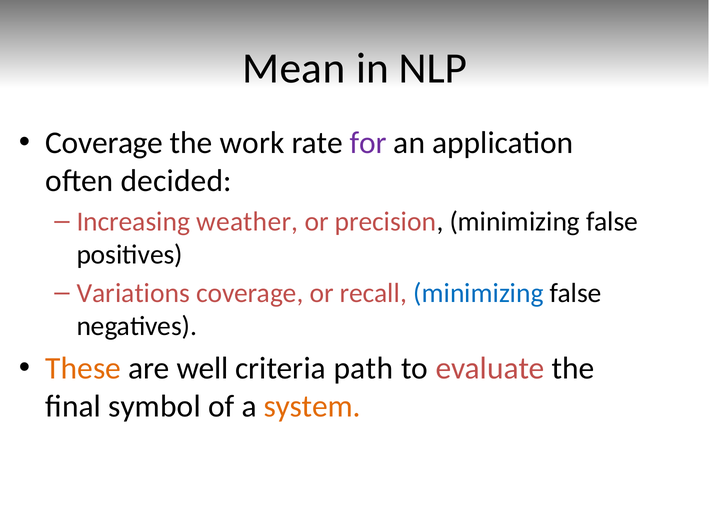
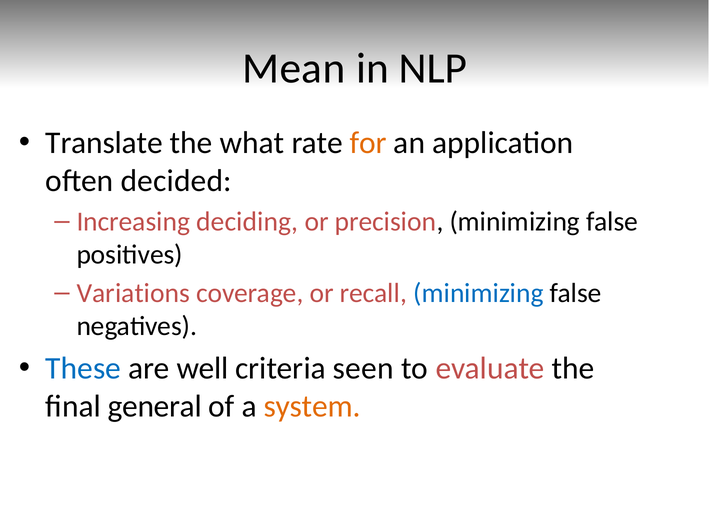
Coverage at (104, 143): Coverage -> Translate
work: work -> what
for colour: purple -> orange
weather: weather -> deciding
These colour: orange -> blue
path: path -> seen
symbol: symbol -> general
